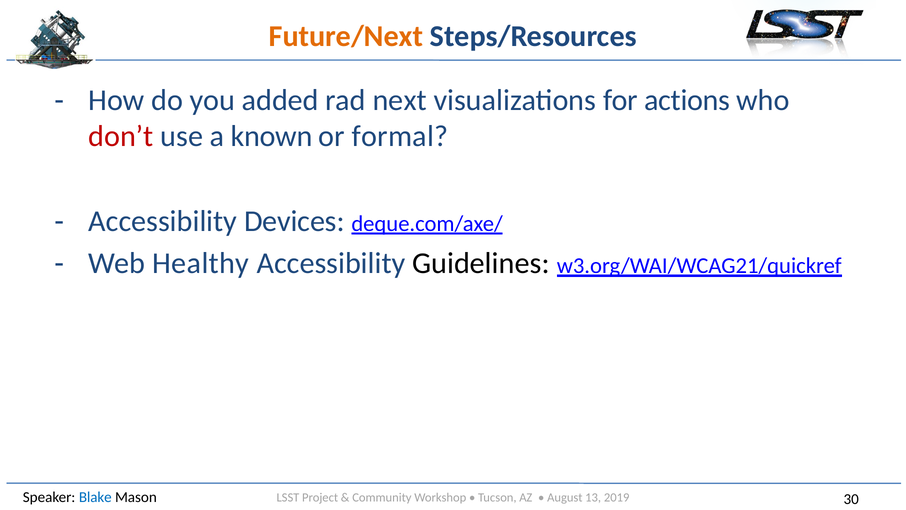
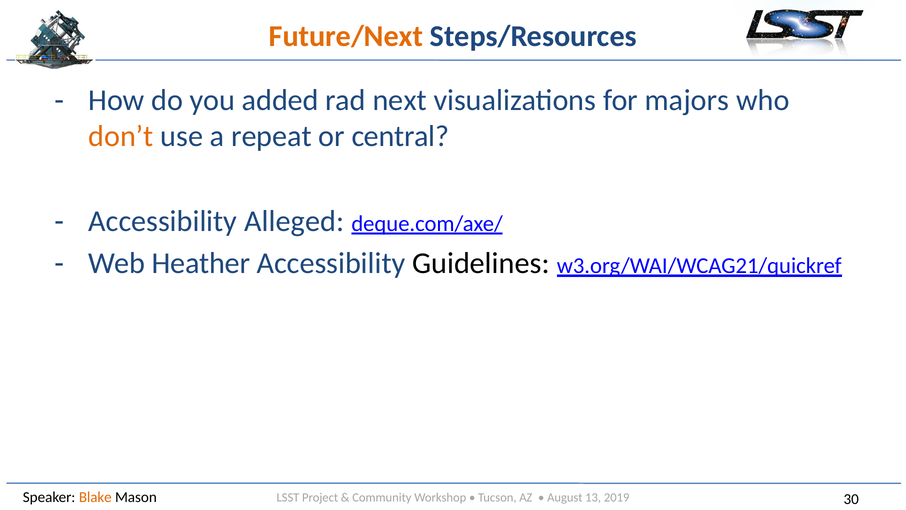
actions: actions -> majors
don’t colour: red -> orange
known: known -> repeat
formal: formal -> central
Devices: Devices -> Alleged
Healthy: Healthy -> Heather
Blake colour: blue -> orange
